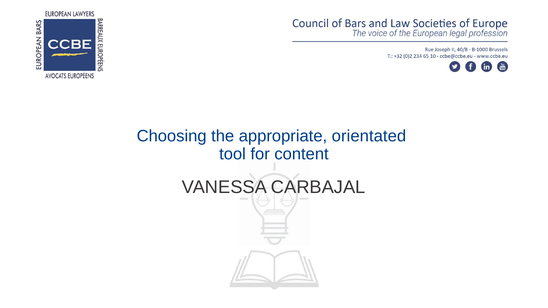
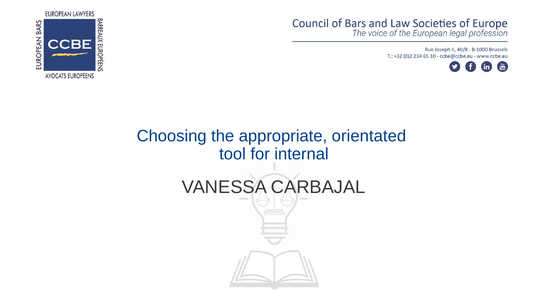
content: content -> internal
